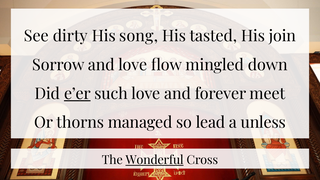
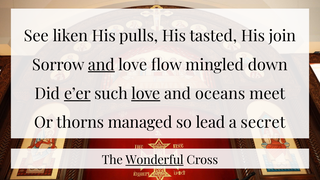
dirty: dirty -> liken
song: song -> pulls
and at (101, 65) underline: none -> present
love at (146, 94) underline: none -> present
forever: forever -> oceans
unless: unless -> secret
